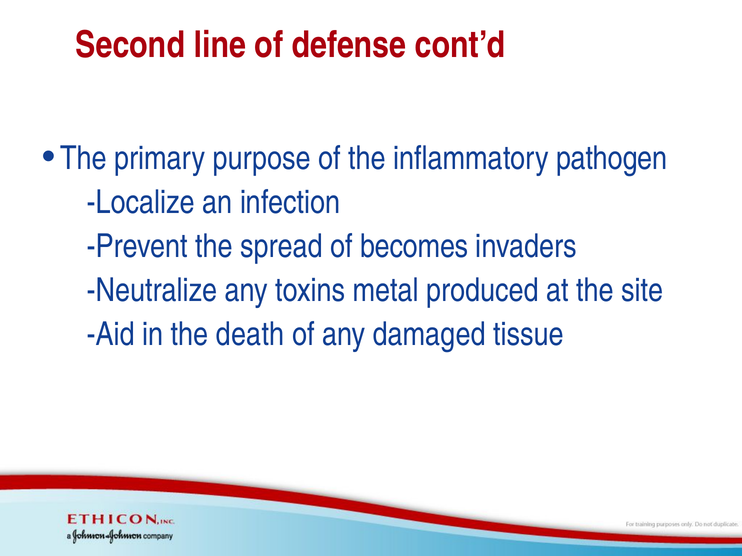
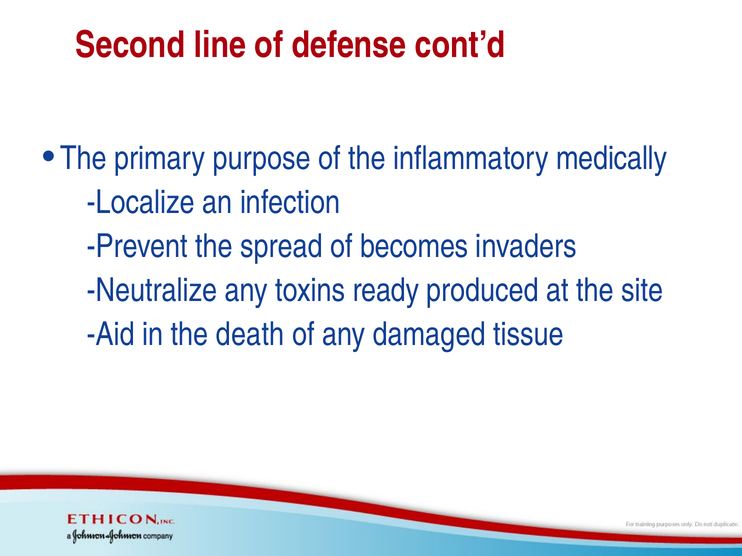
pathogen: pathogen -> medically
metal: metal -> ready
